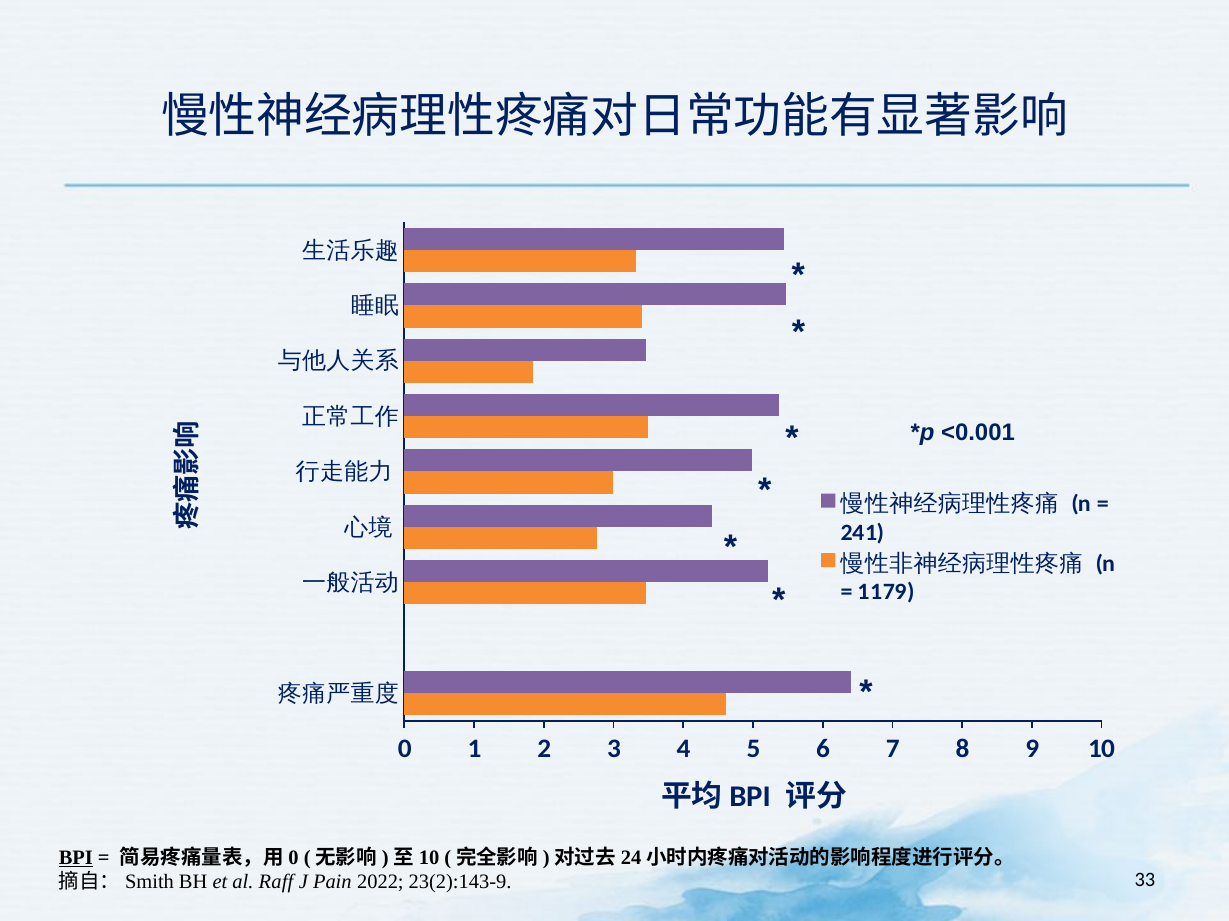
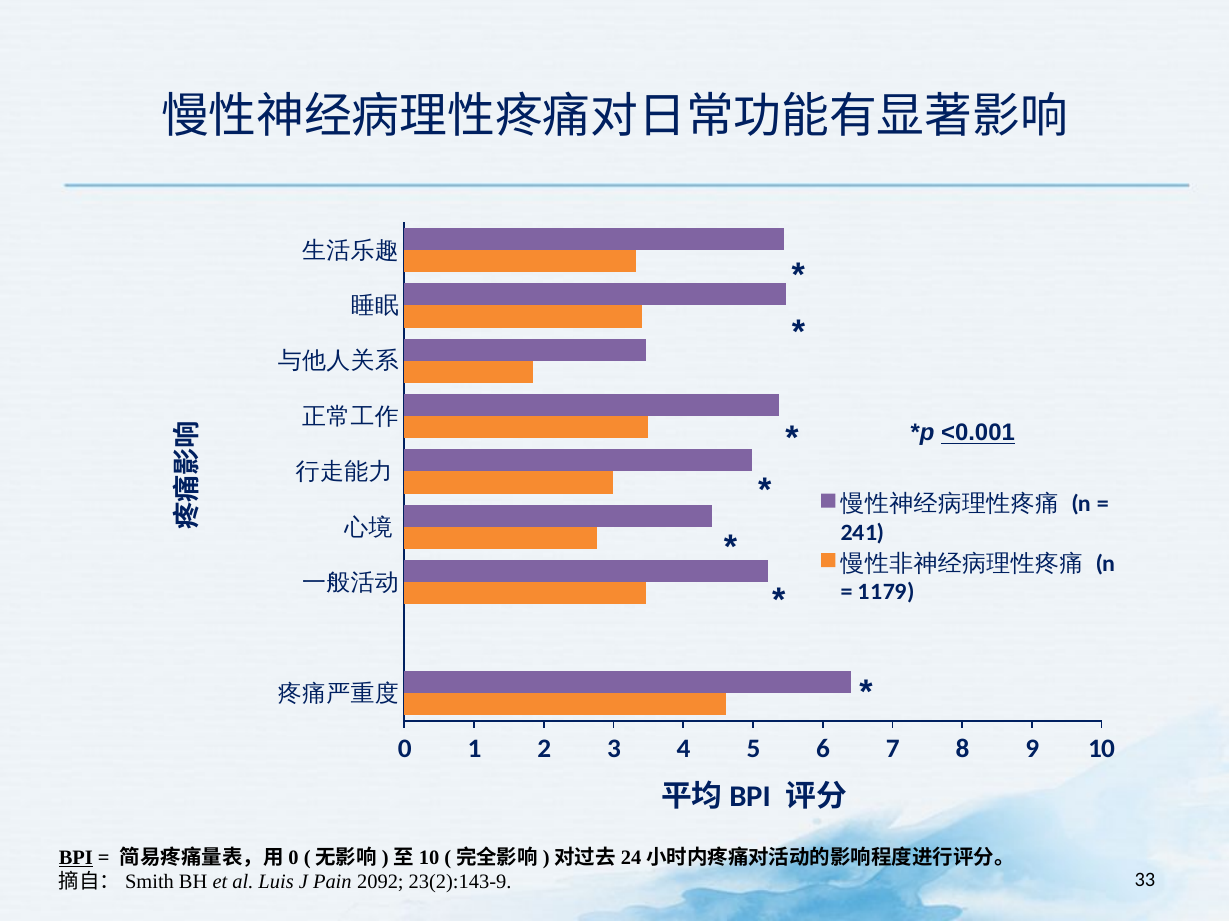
<0.001 underline: none -> present
Raff: Raff -> Luis
2022: 2022 -> 2092
